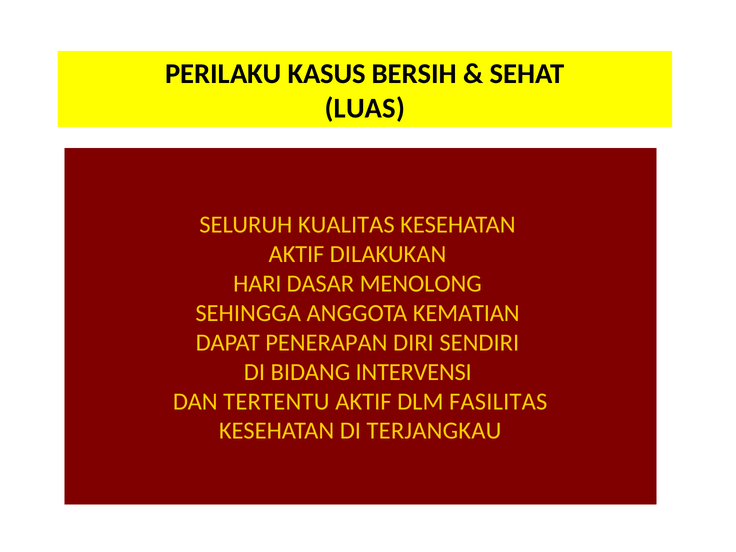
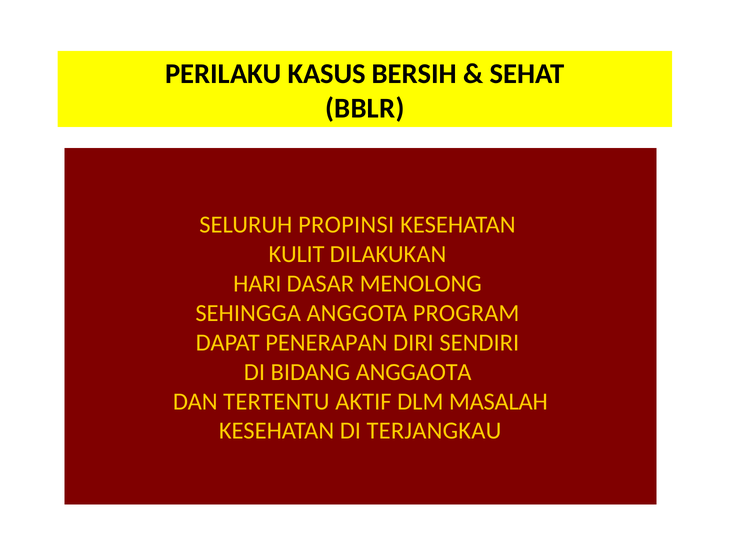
LUAS: LUAS -> BBLR
KUALITAS: KUALITAS -> PROPINSI
AKTIF at (296, 254): AKTIF -> KULIT
KEMATIAN: KEMATIAN -> PROGRAM
INTERVENSI: INTERVENSI -> ANGGAOTA
FASILITAS: FASILITAS -> MASALAH
